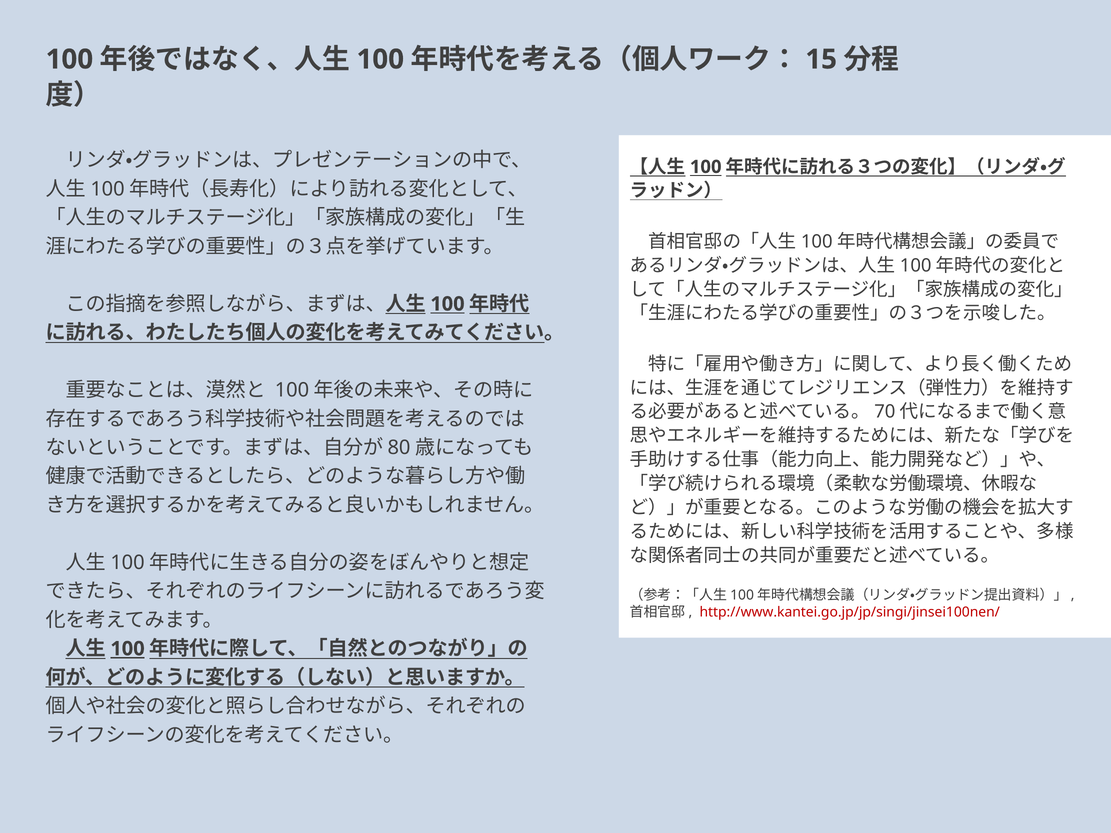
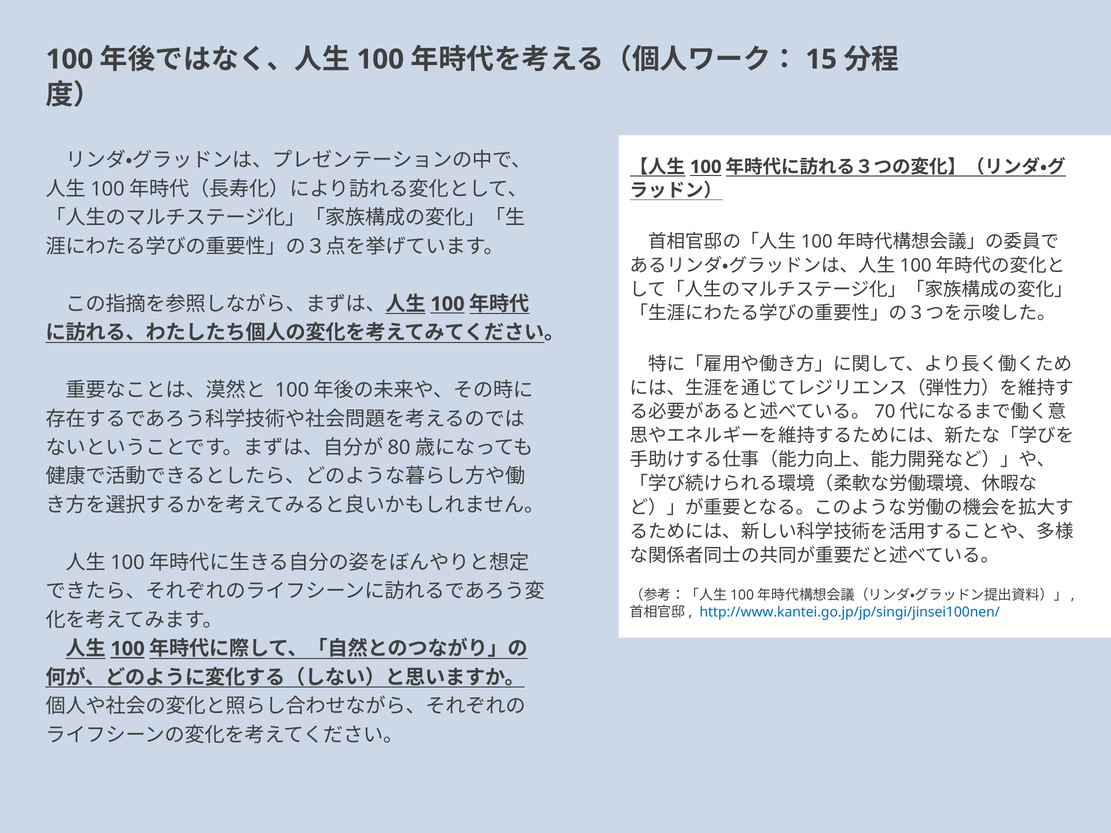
http://www.kantei.go.jp/jp/singi/jinsei100nen/ colour: red -> blue
